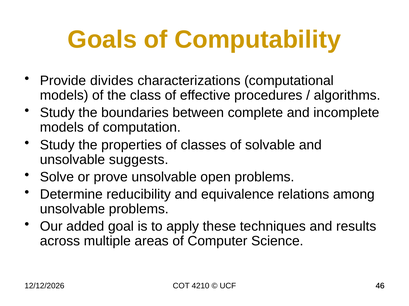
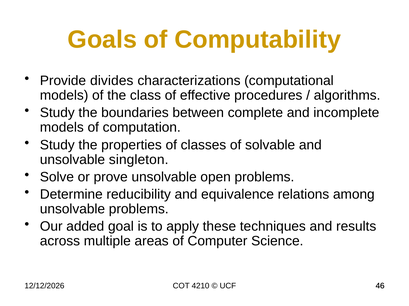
suggests: suggests -> singleton
